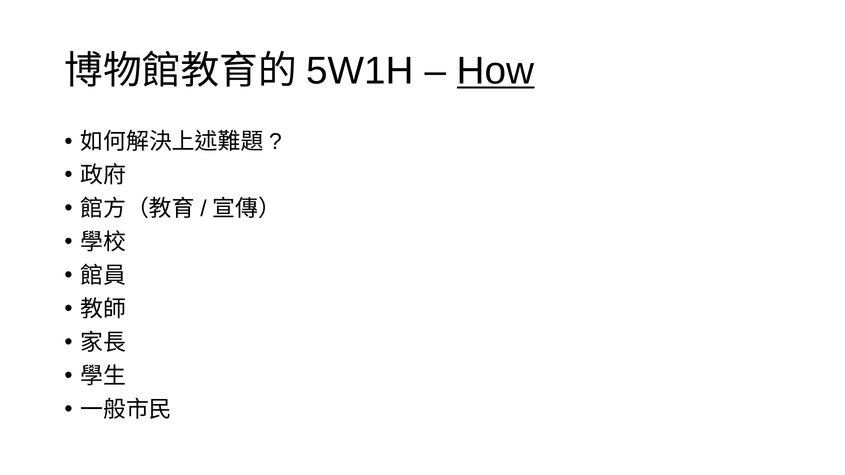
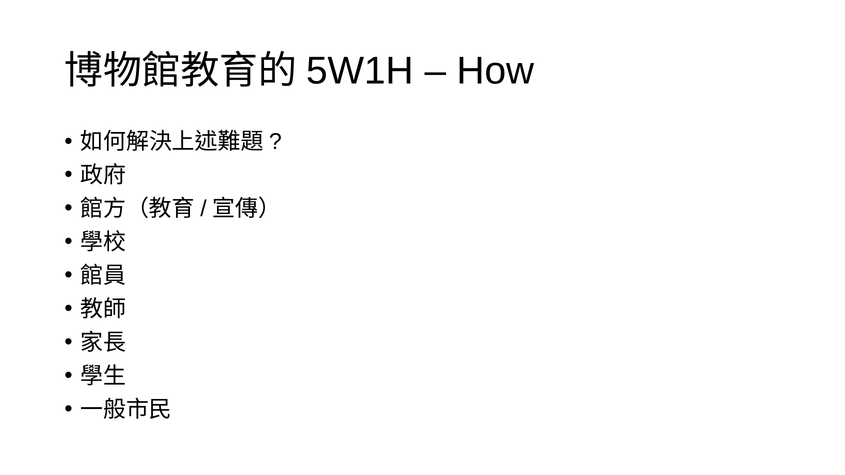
How underline: present -> none
